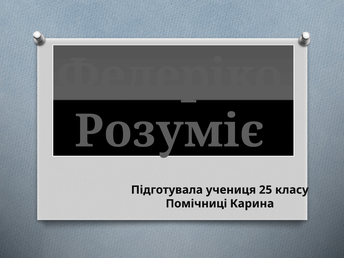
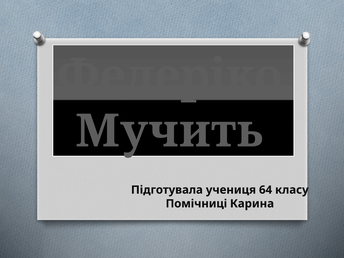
Розуміє: Розуміє -> Мучить
25: 25 -> 64
